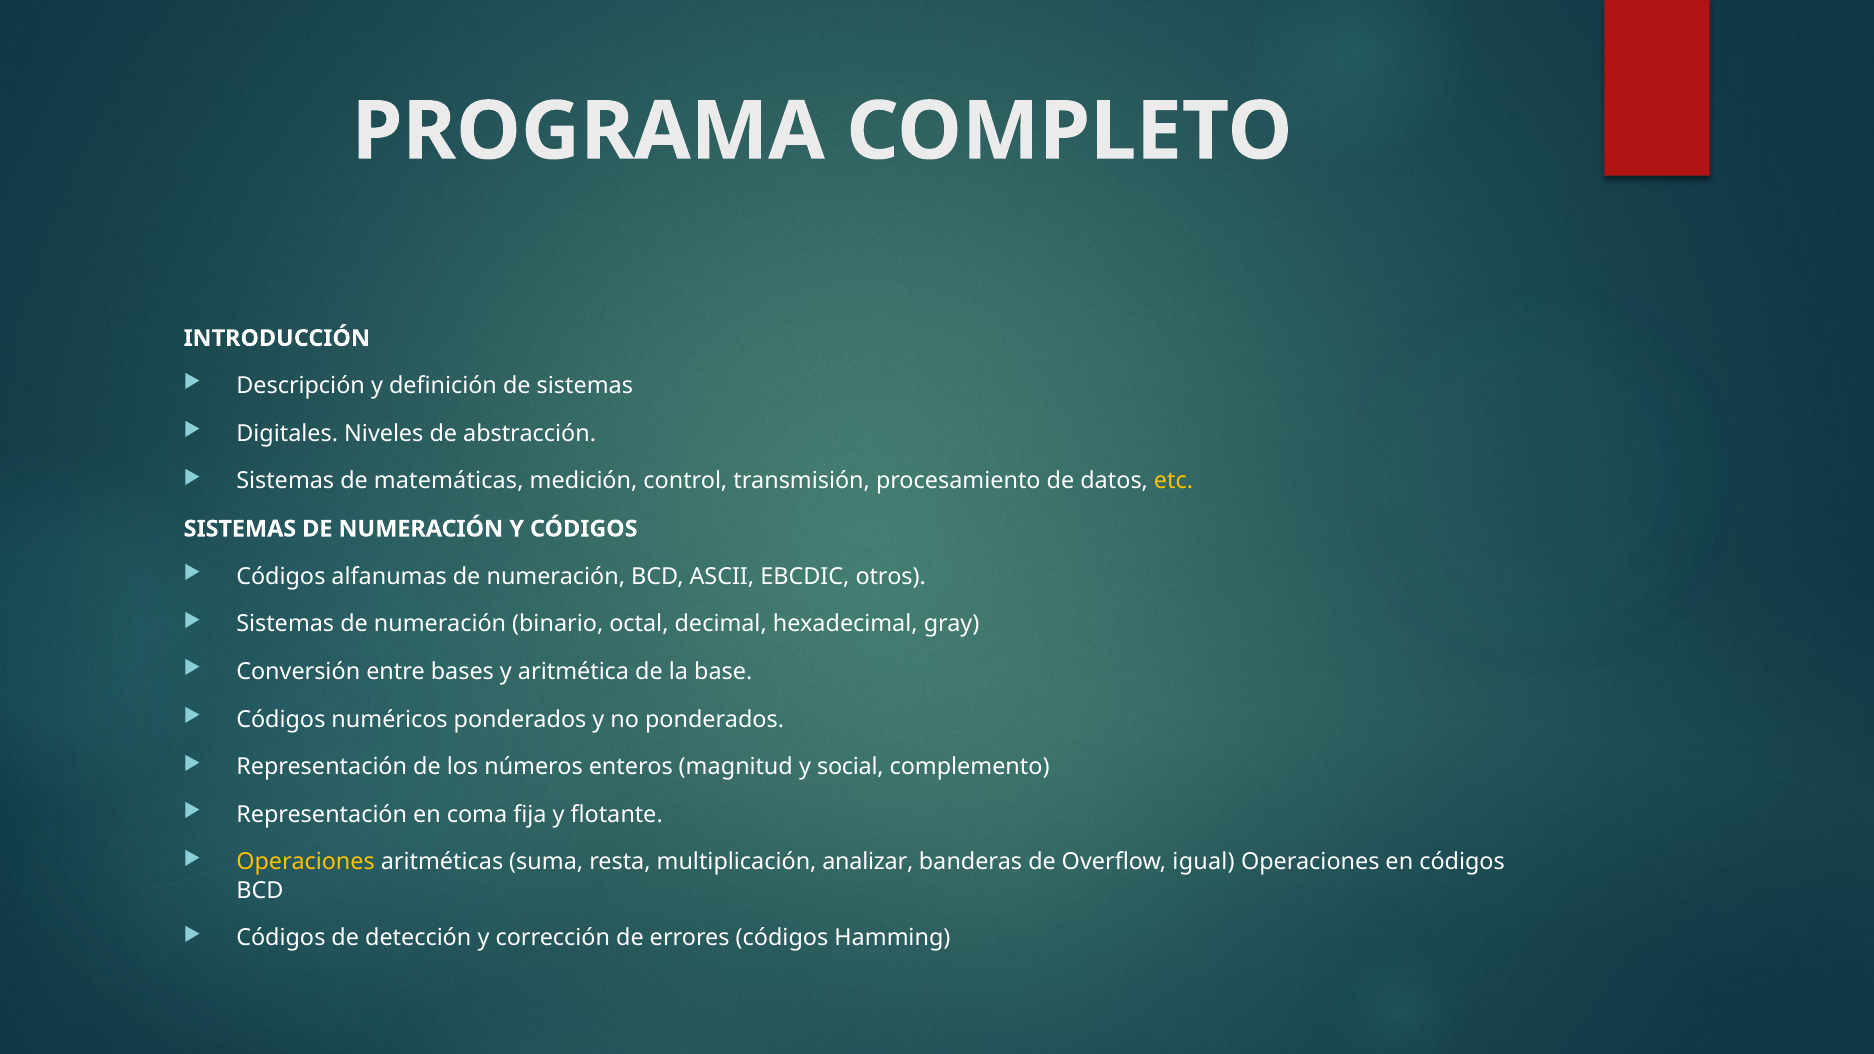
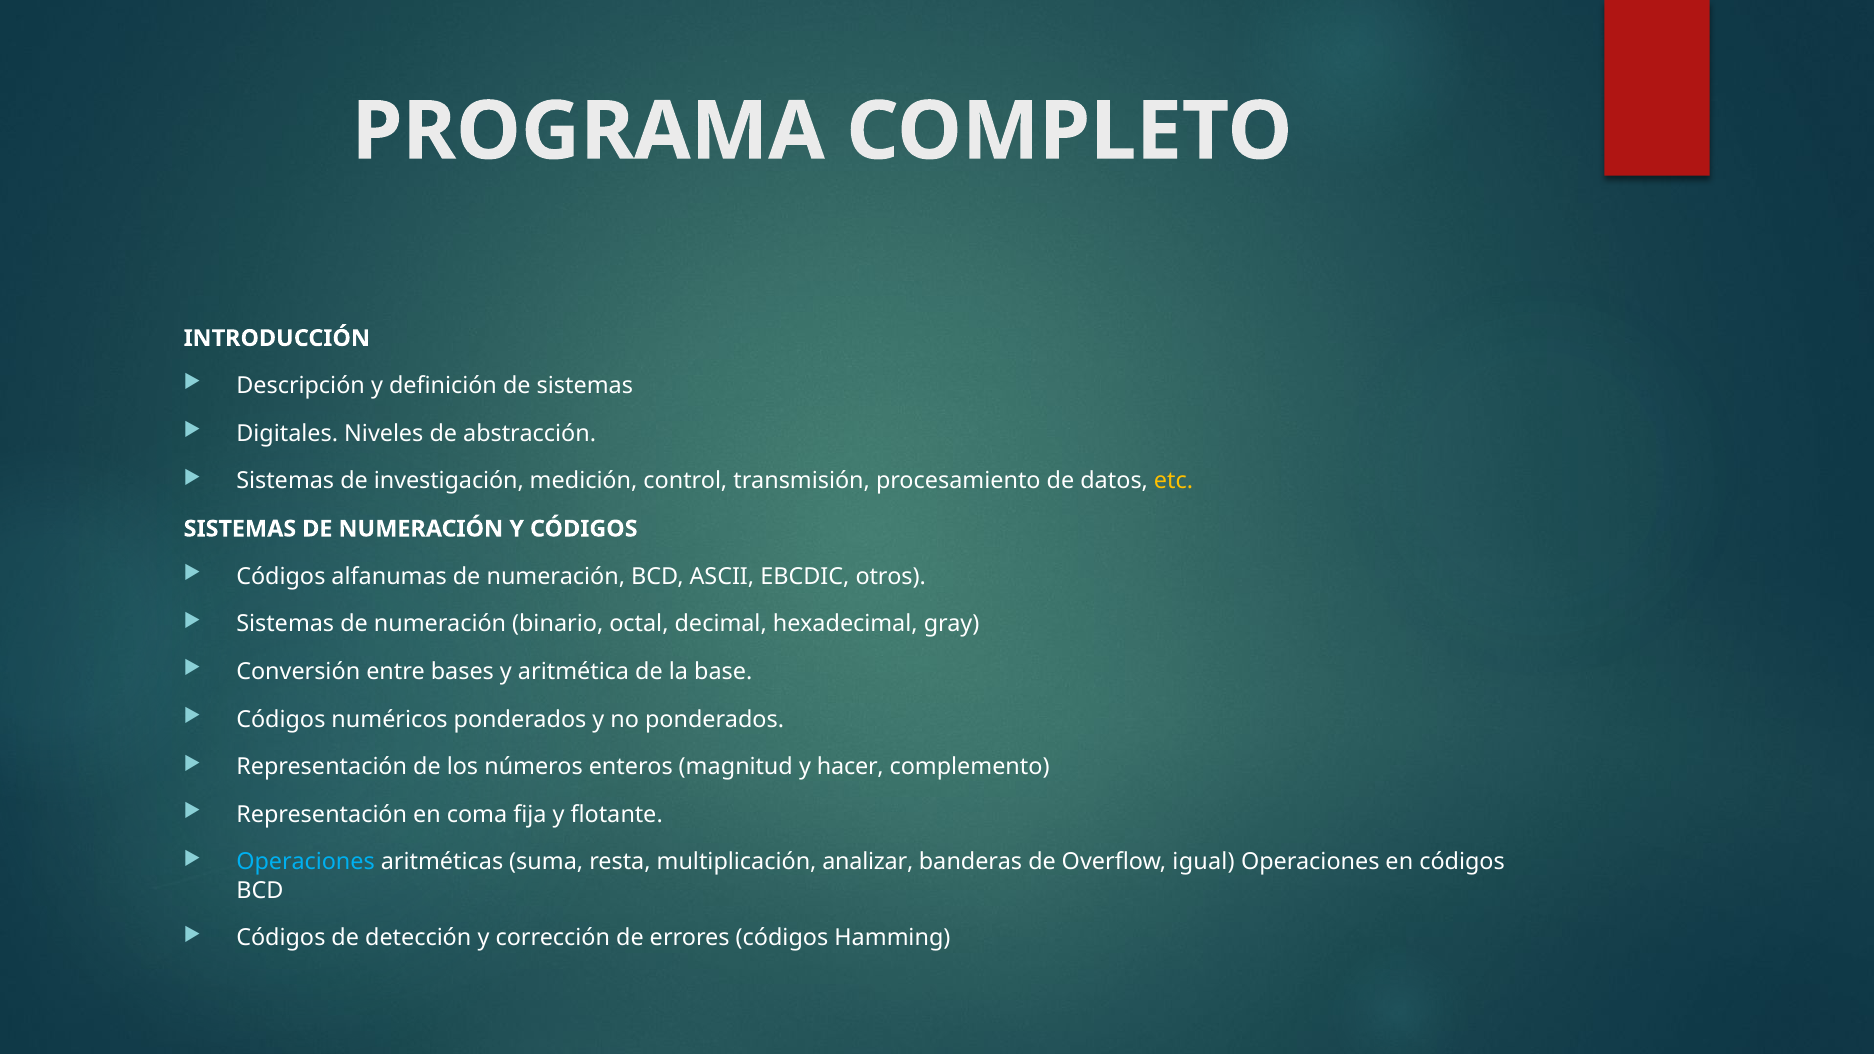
matemáticas: matemáticas -> investigación
social: social -> hacer
Operaciones at (306, 862) colour: yellow -> light blue
